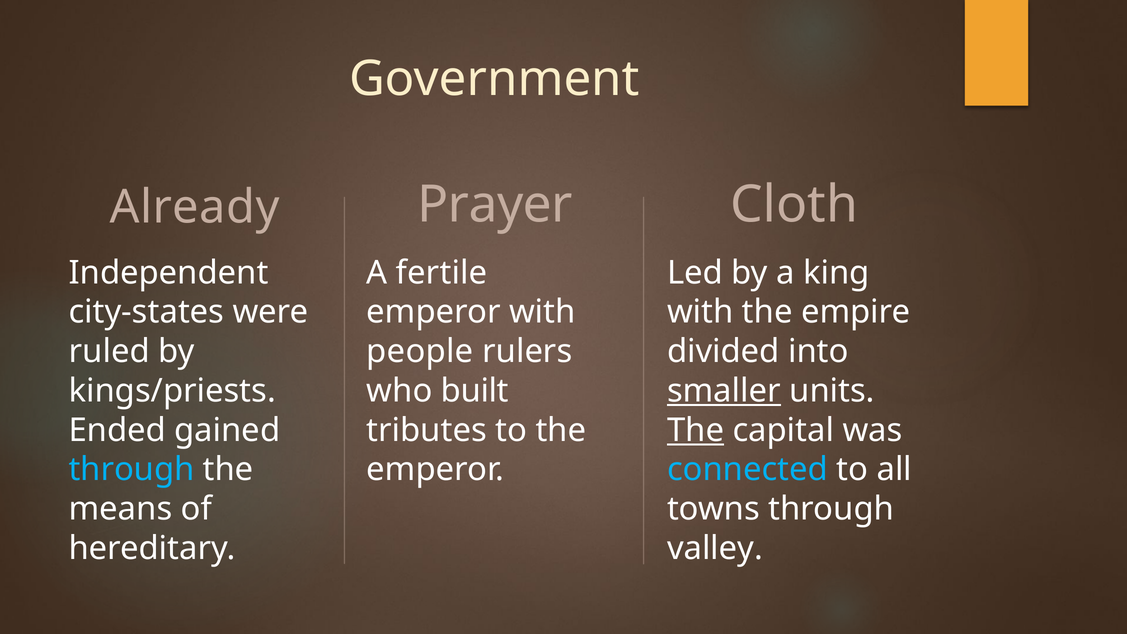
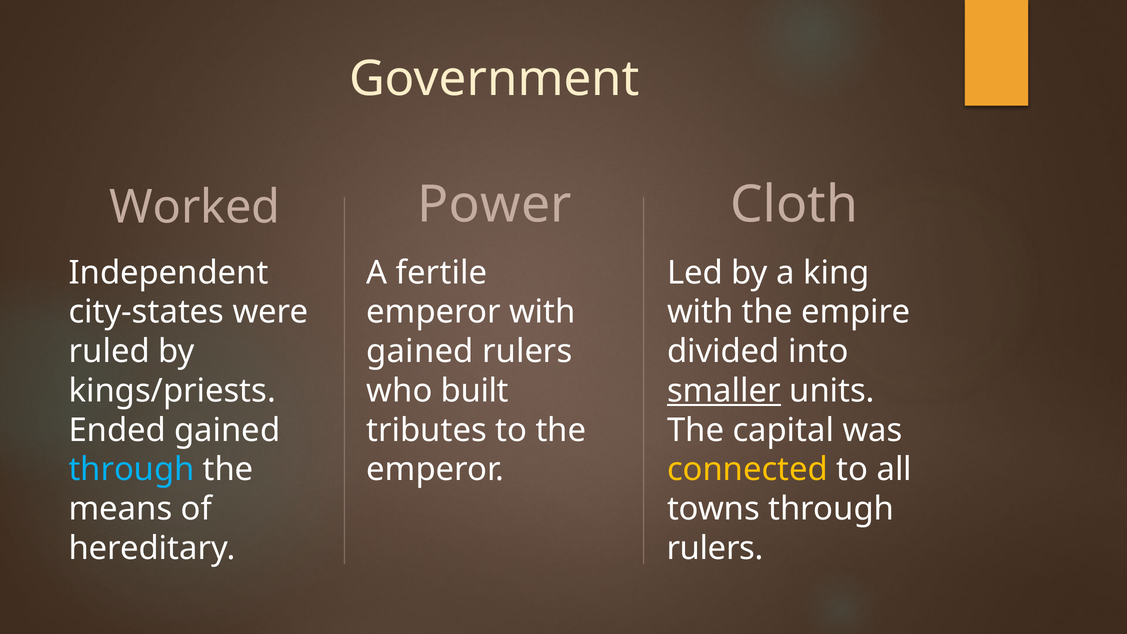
Prayer: Prayer -> Power
Already: Already -> Worked
people at (420, 351): people -> gained
The at (696, 430) underline: present -> none
connected colour: light blue -> yellow
valley at (715, 548): valley -> rulers
